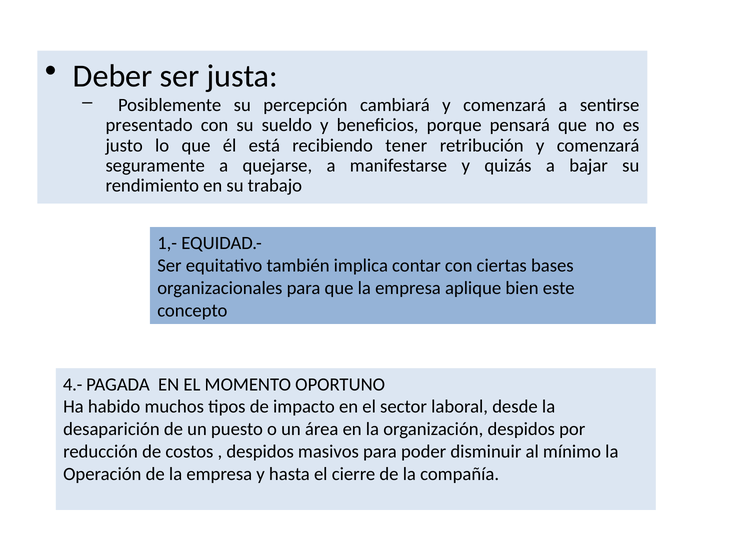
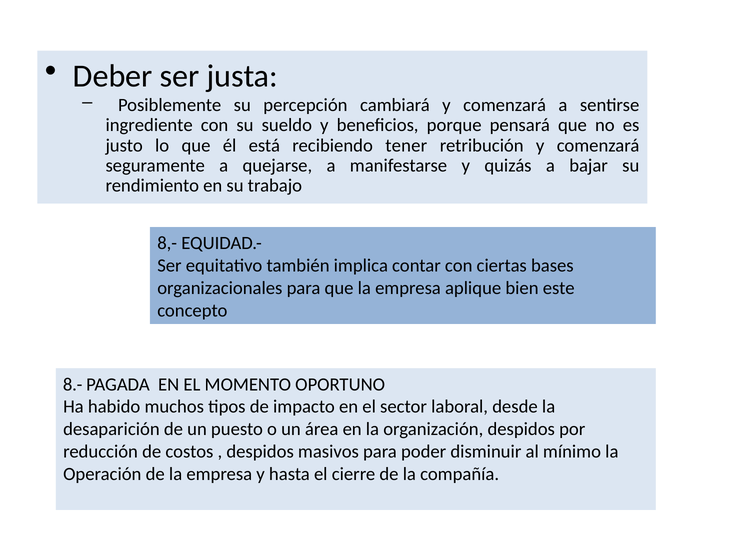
presentado: presentado -> ingrediente
1,-: 1,- -> 8,-
4.-: 4.- -> 8.-
